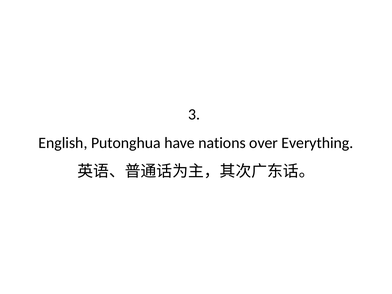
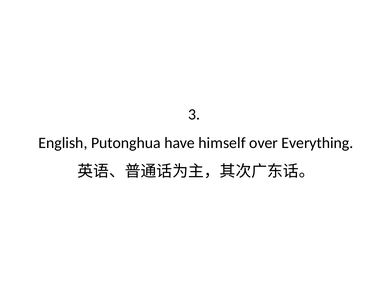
nations: nations -> himself
